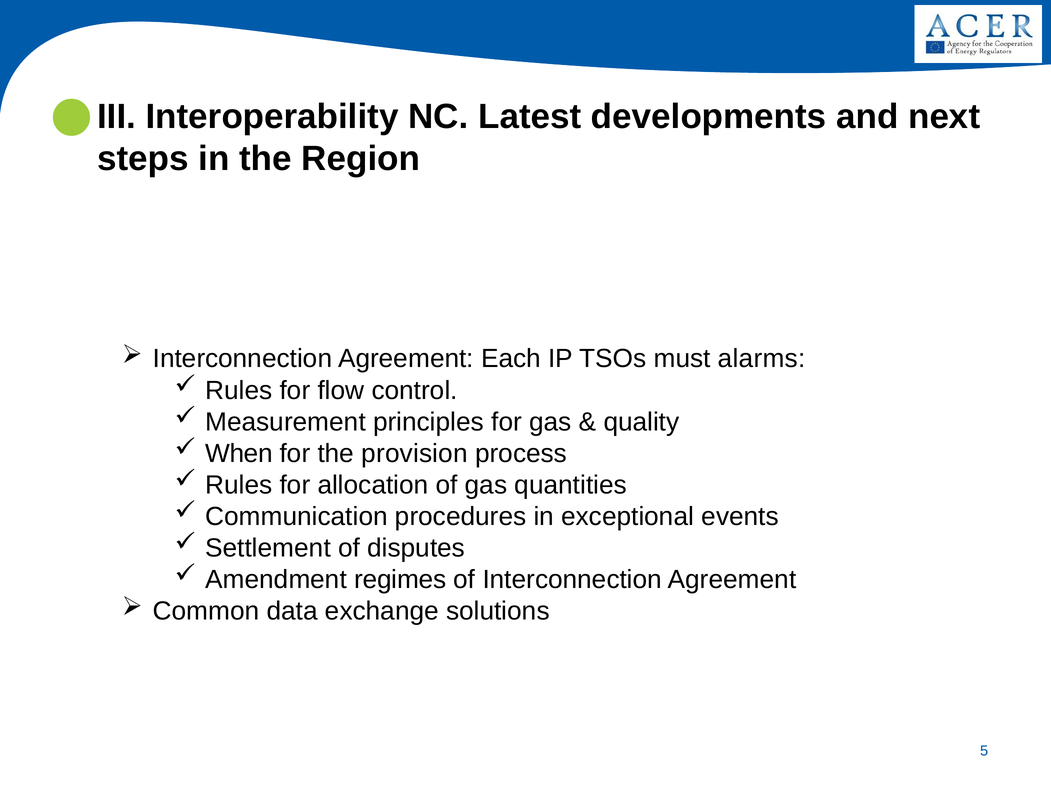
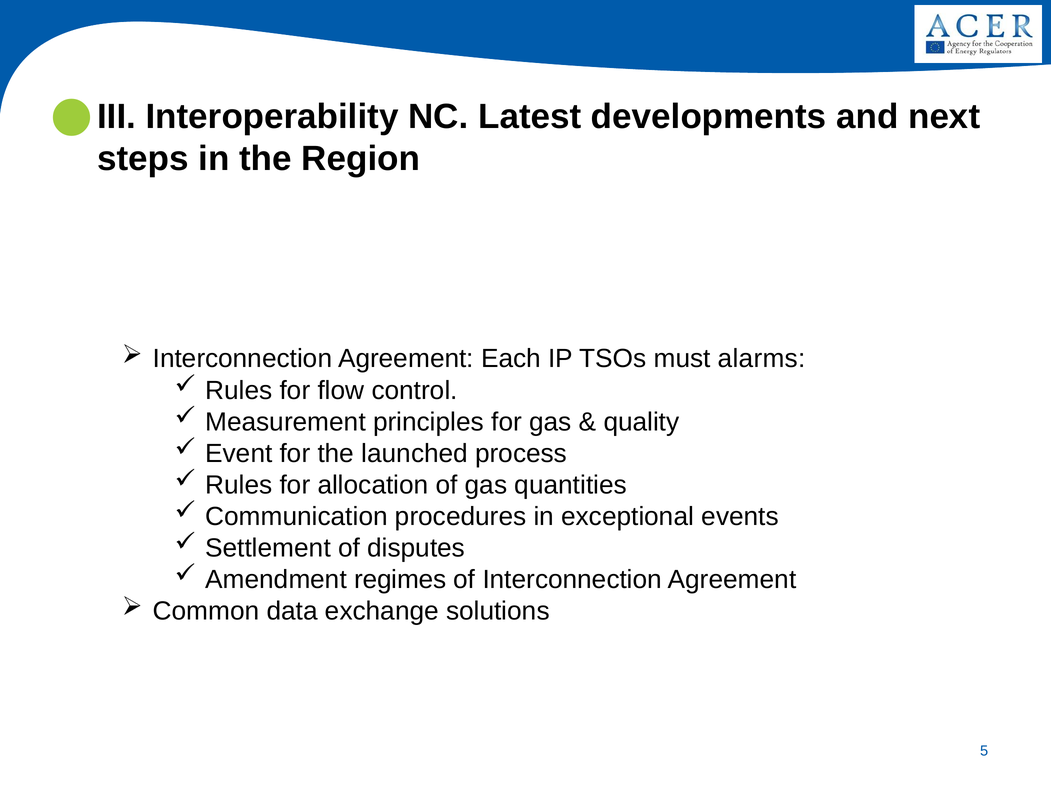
When: When -> Event
provision: provision -> launched
